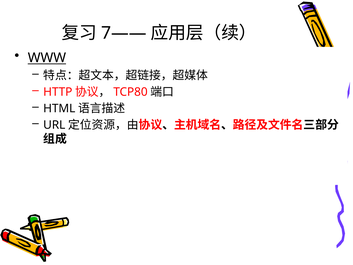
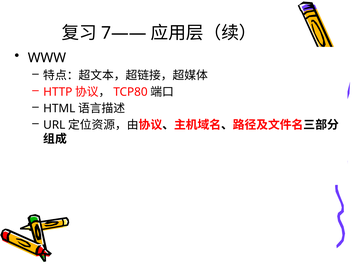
WWW underline: present -> none
